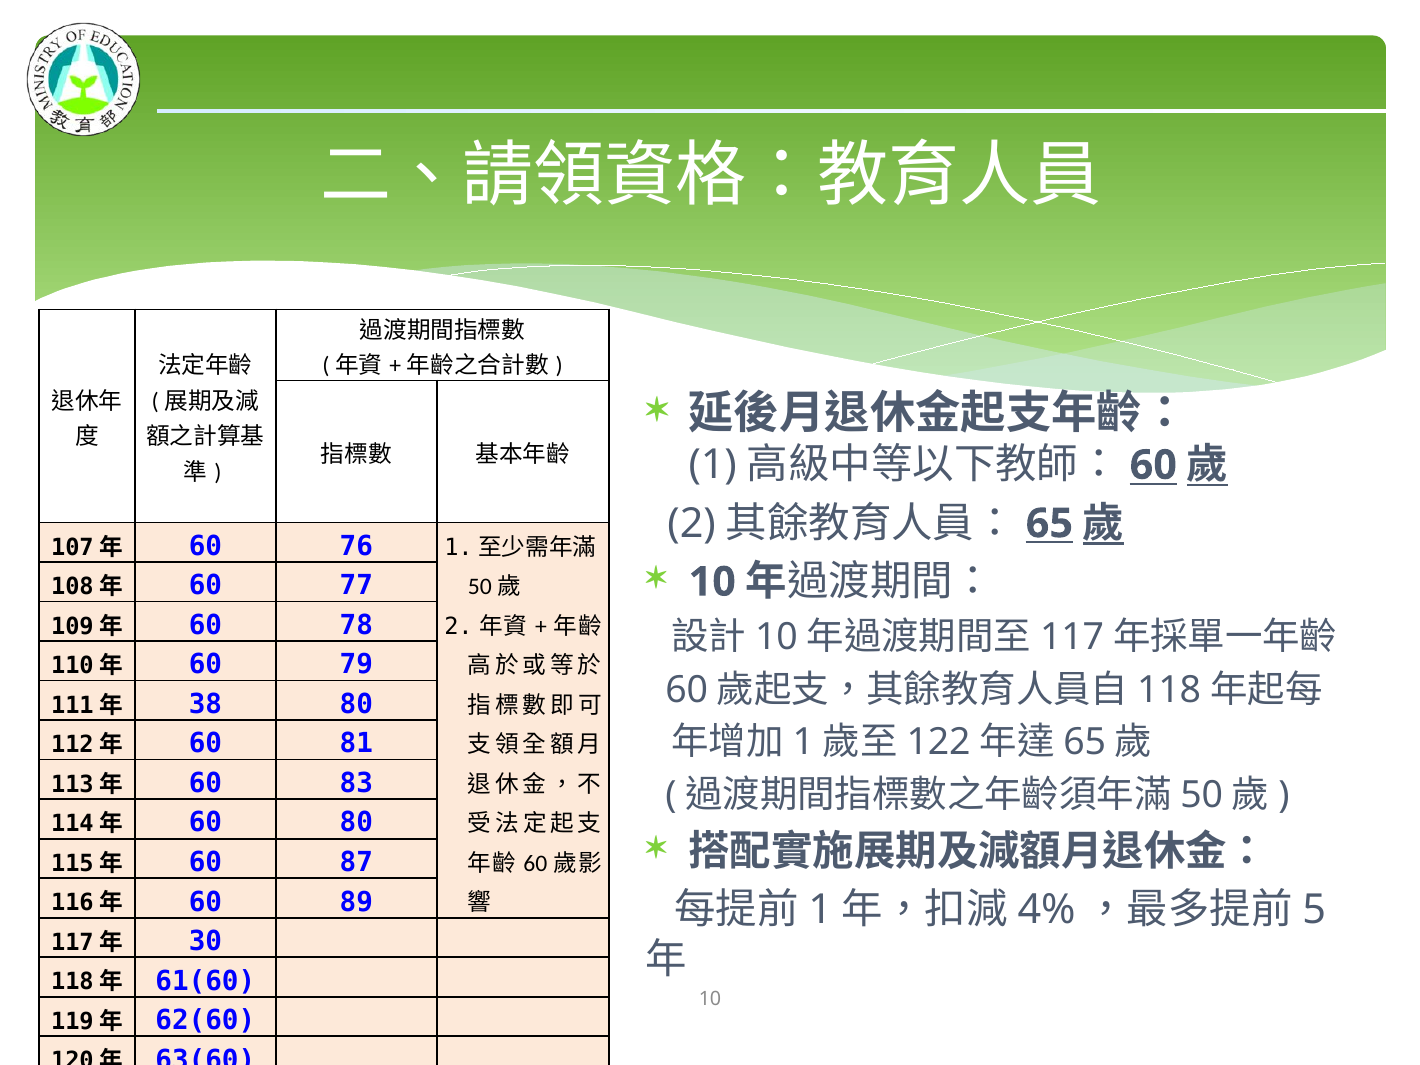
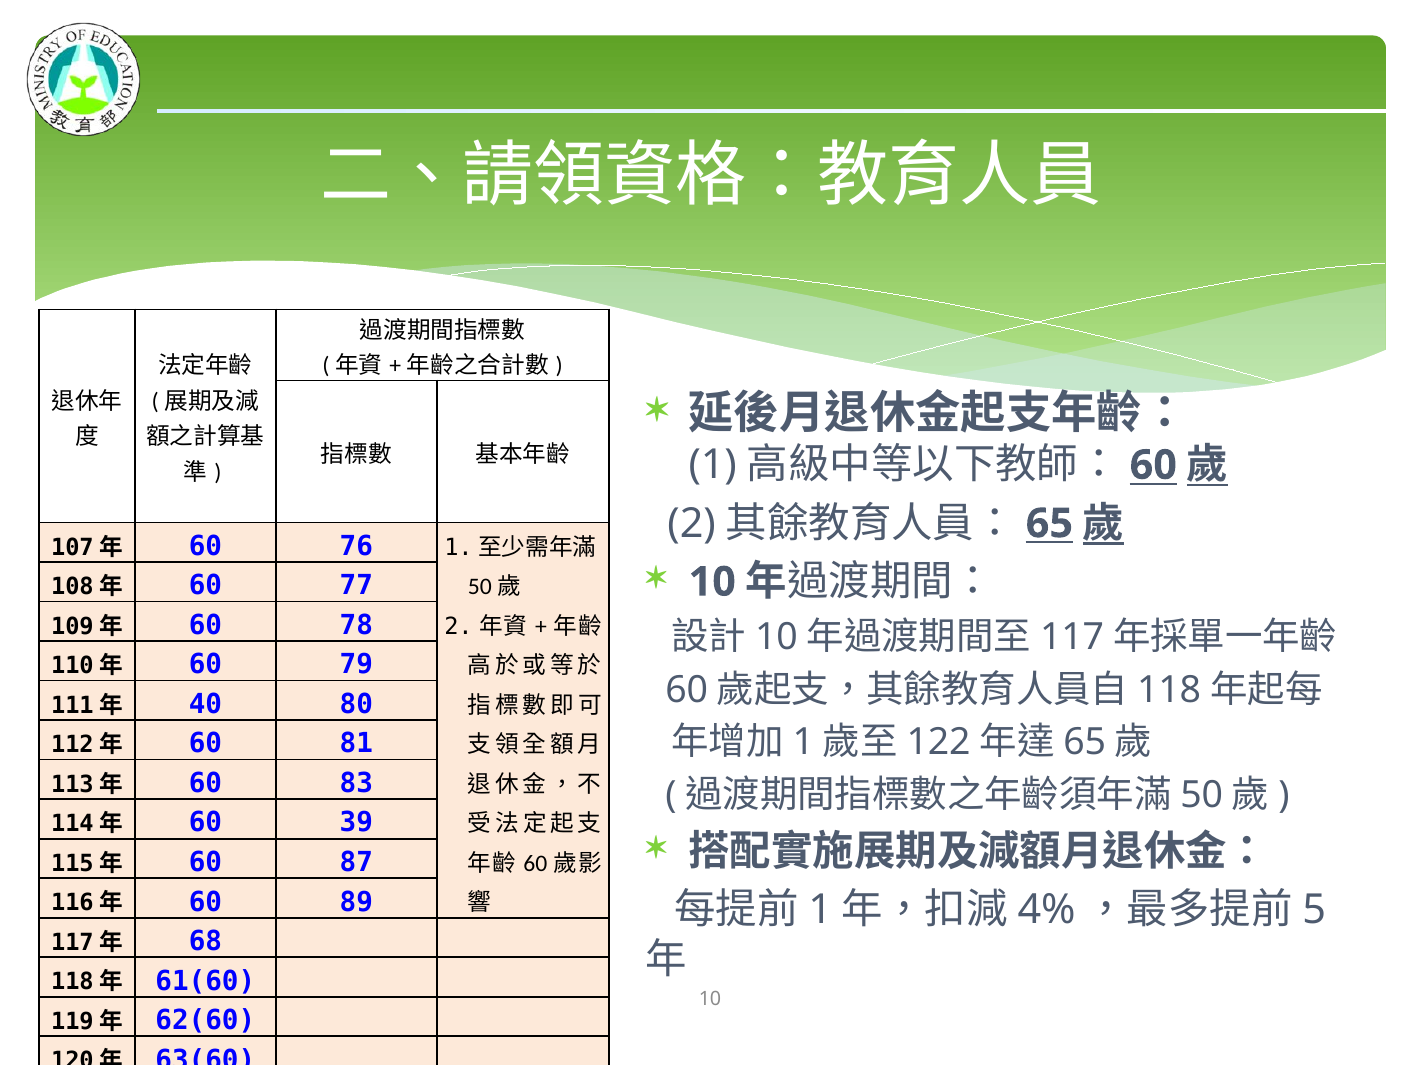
38: 38 -> 40
60 80: 80 -> 39
30: 30 -> 68
